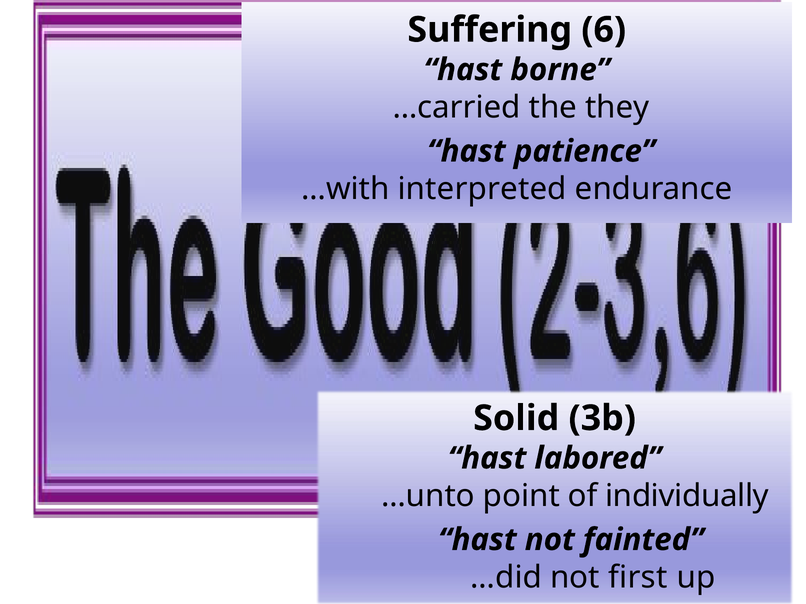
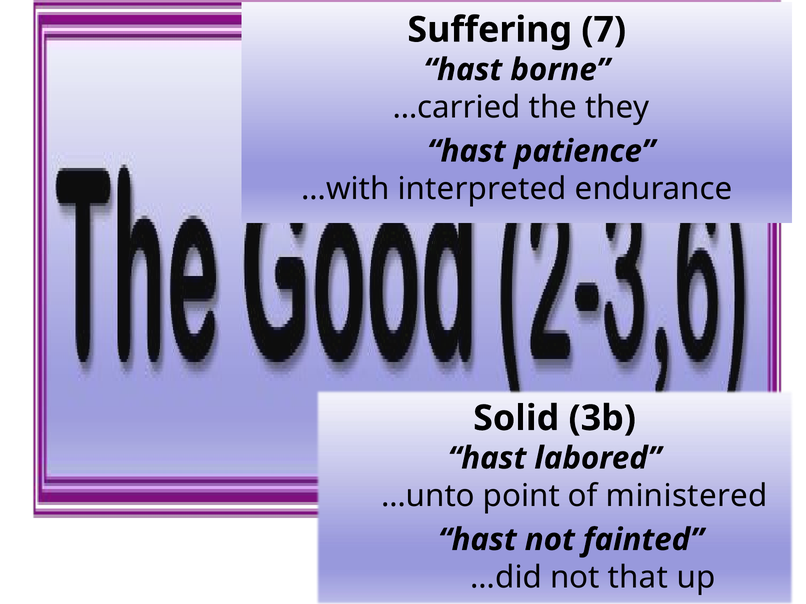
6: 6 -> 7
individually: individually -> ministered
first: first -> that
